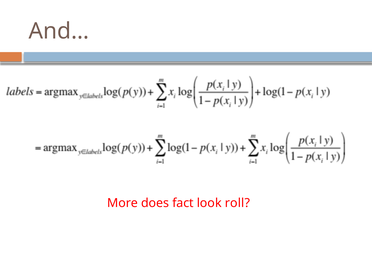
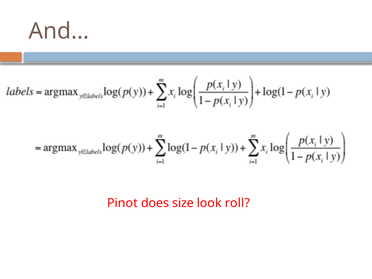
More: More -> Pinot
fact: fact -> size
